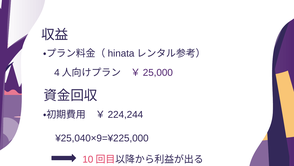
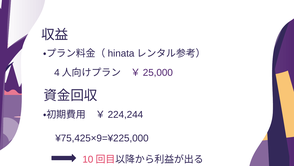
¥25,040×9=¥225,000: ¥25,040×9=¥225,000 -> ¥75,425×9=¥225,000
